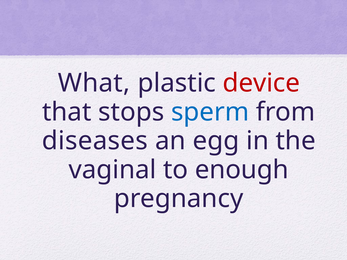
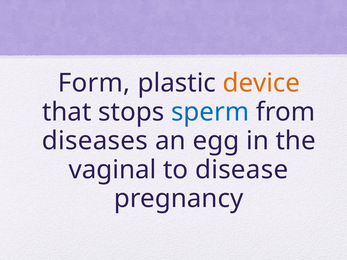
What: What -> Form
device colour: red -> orange
enough: enough -> disease
